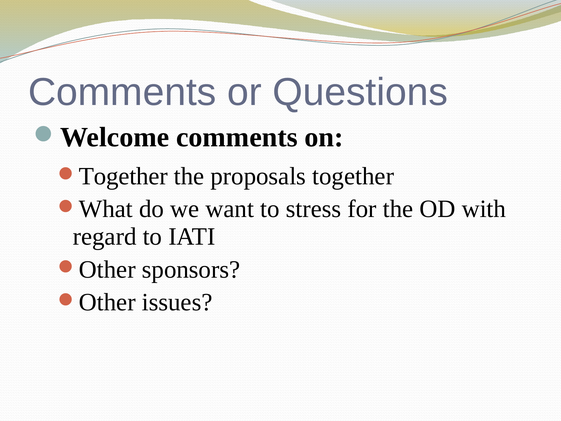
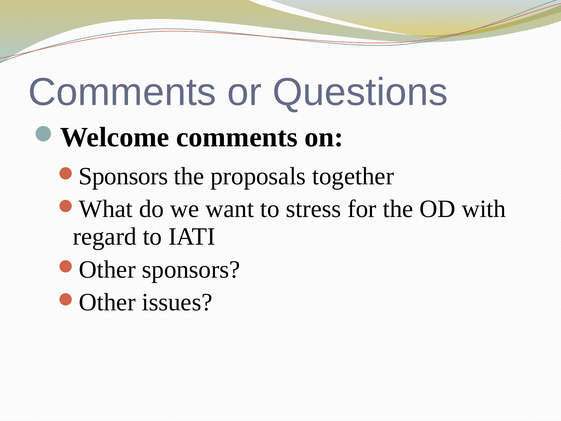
Together at (123, 176): Together -> Sponsors
